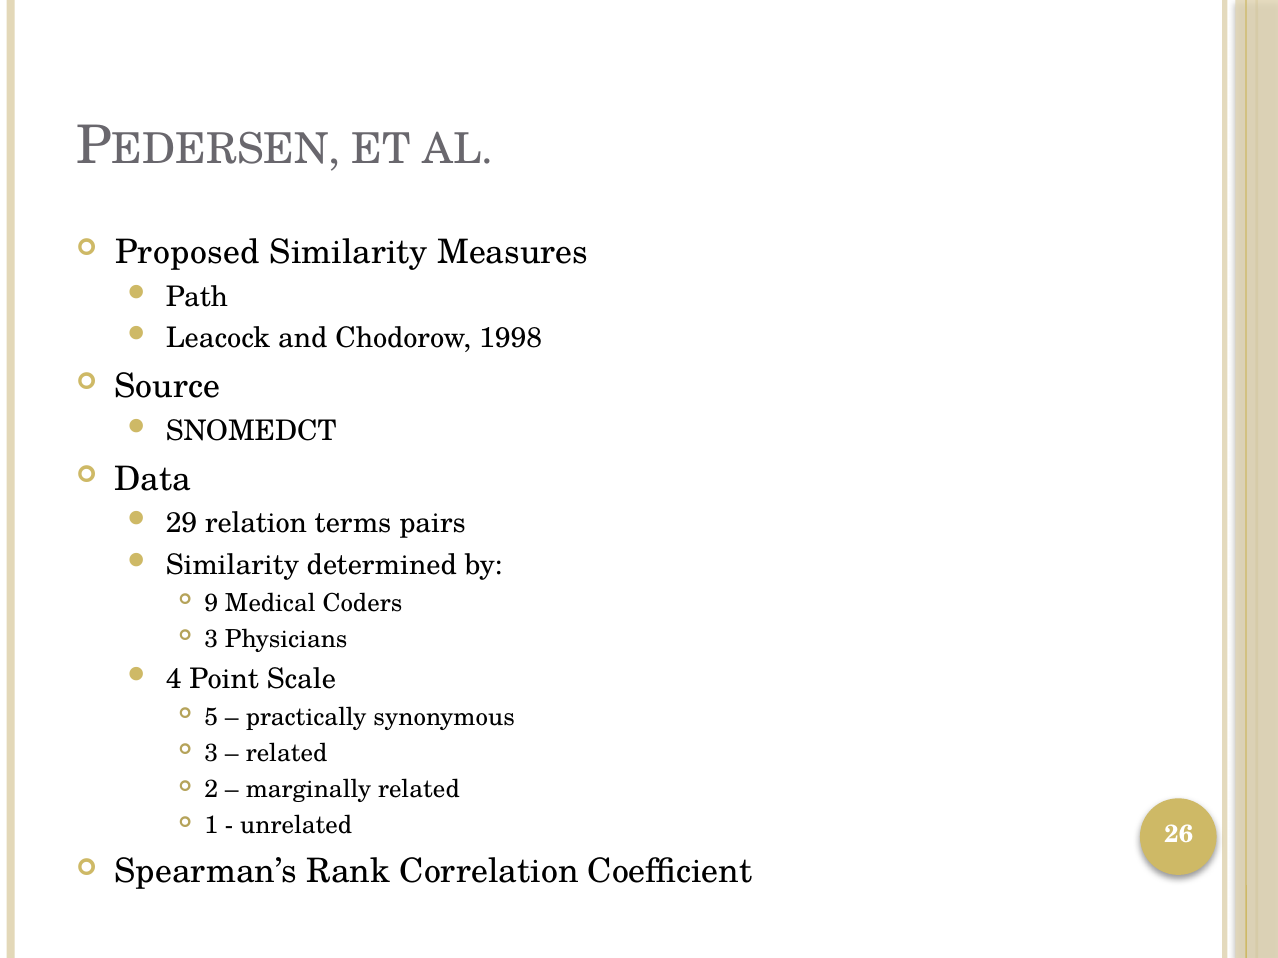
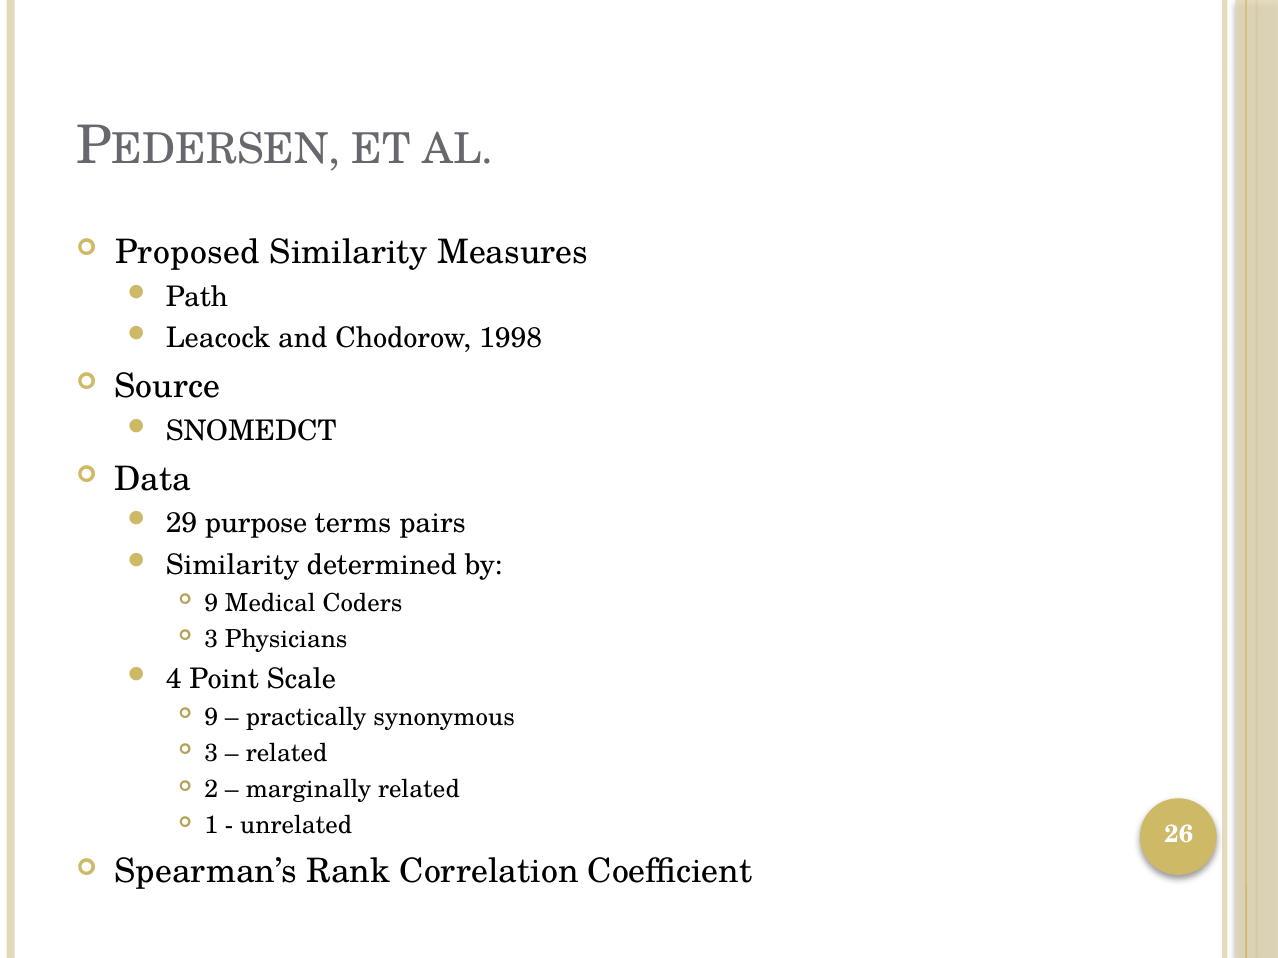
relation: relation -> purpose
5 at (211, 717): 5 -> 9
